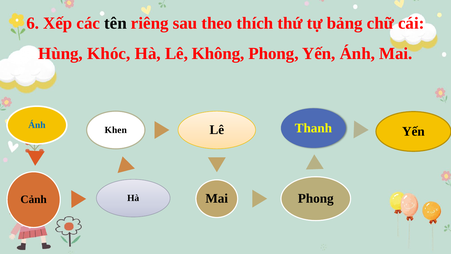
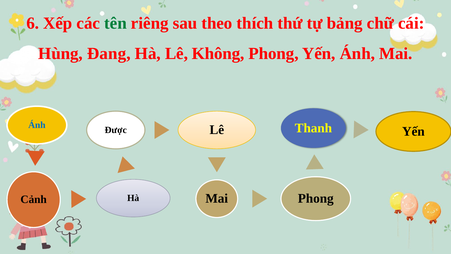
tên colour: black -> green
Khóc: Khóc -> Đang
Khen: Khen -> Được
